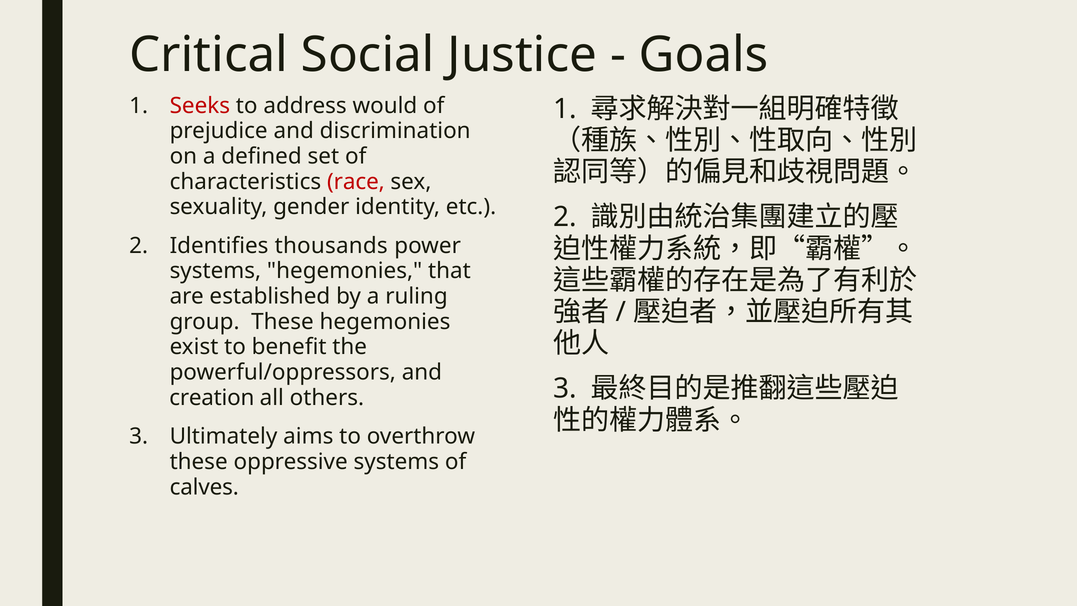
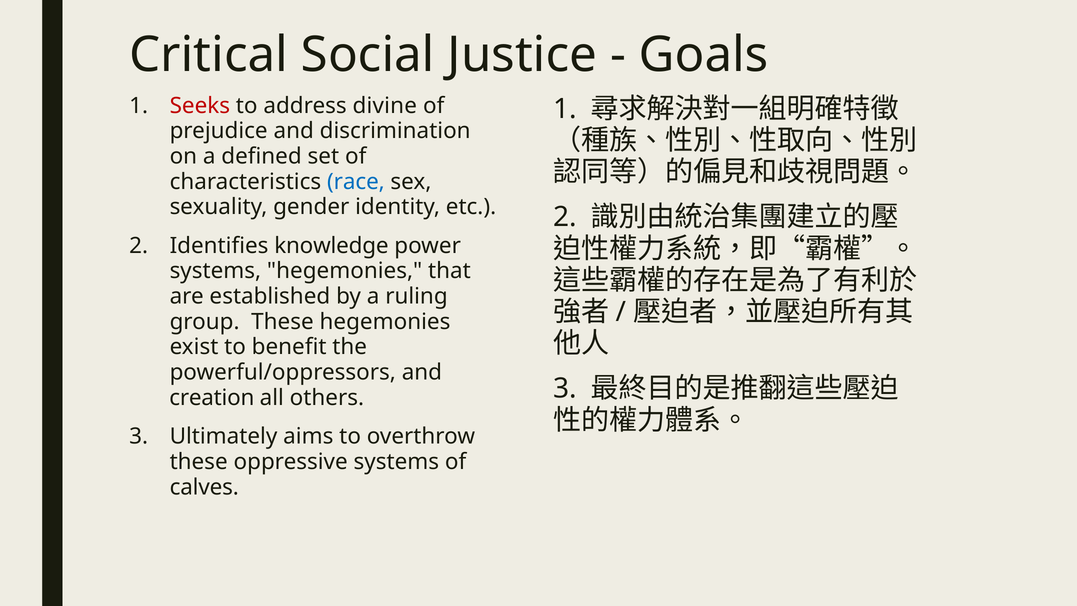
would: would -> divine
race colour: red -> blue
thousands: thousands -> knowledge
